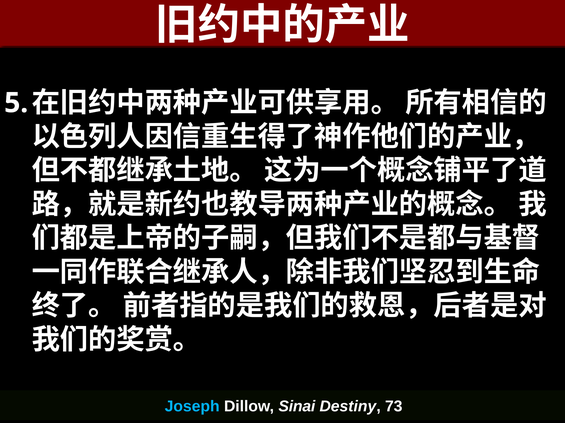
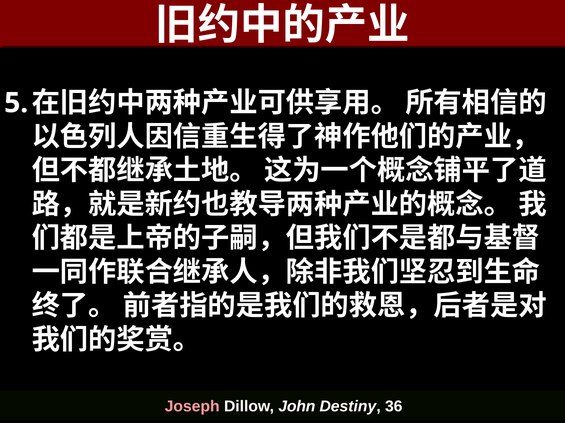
Joseph colour: light blue -> pink
Sinai: Sinai -> John
73: 73 -> 36
